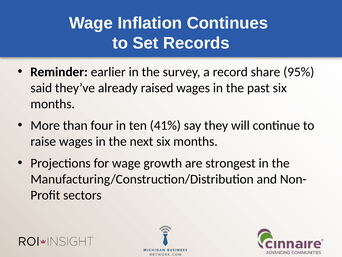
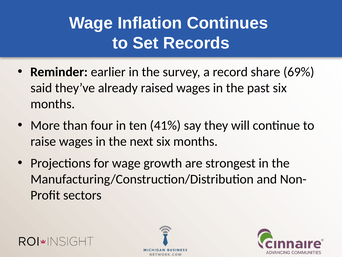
95%: 95% -> 69%
